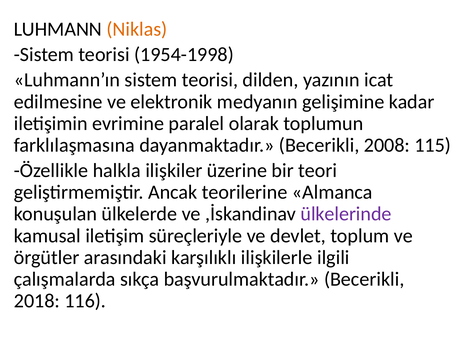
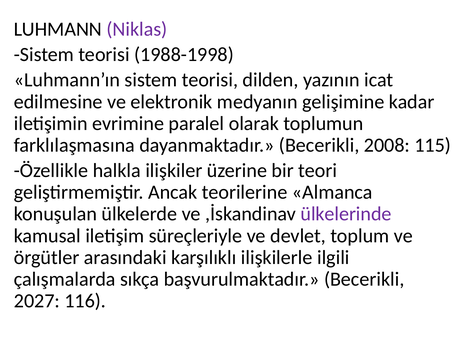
Niklas colour: orange -> purple
1954-1998: 1954-1998 -> 1988-1998
2018: 2018 -> 2027
